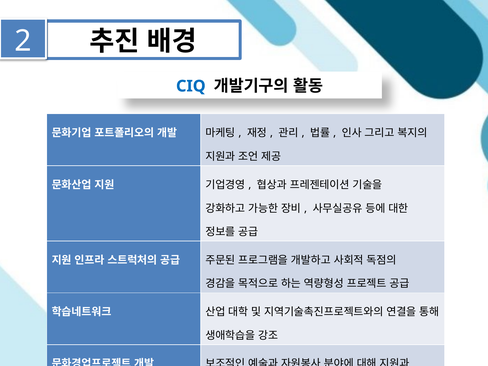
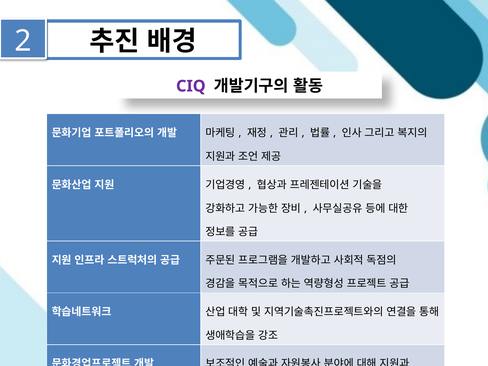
CIQ colour: blue -> purple
